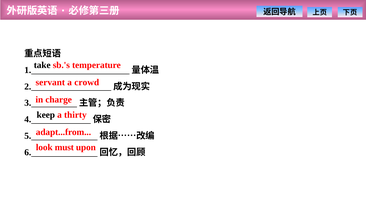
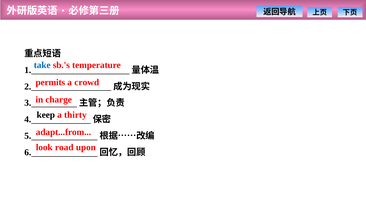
take colour: black -> blue
servant: servant -> permits
must: must -> road
